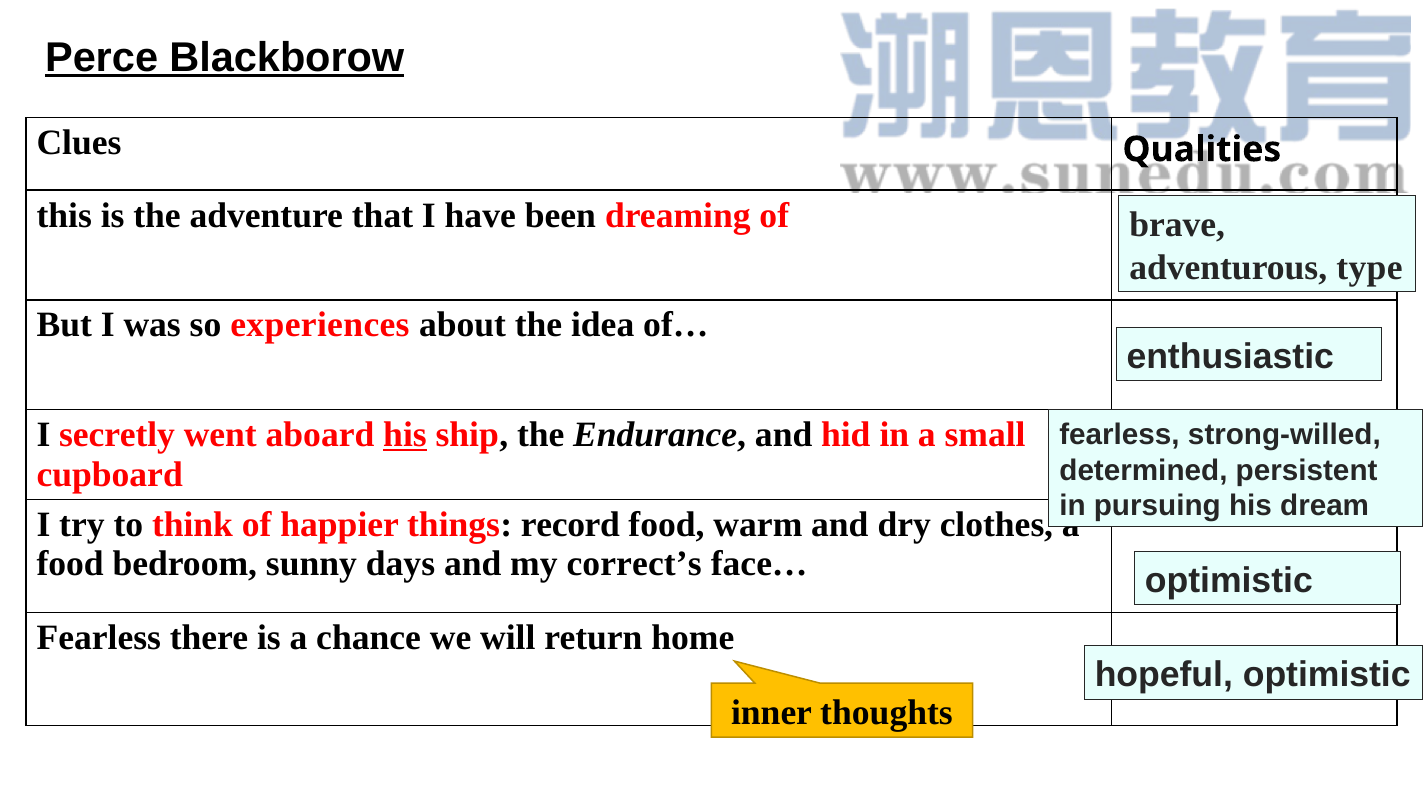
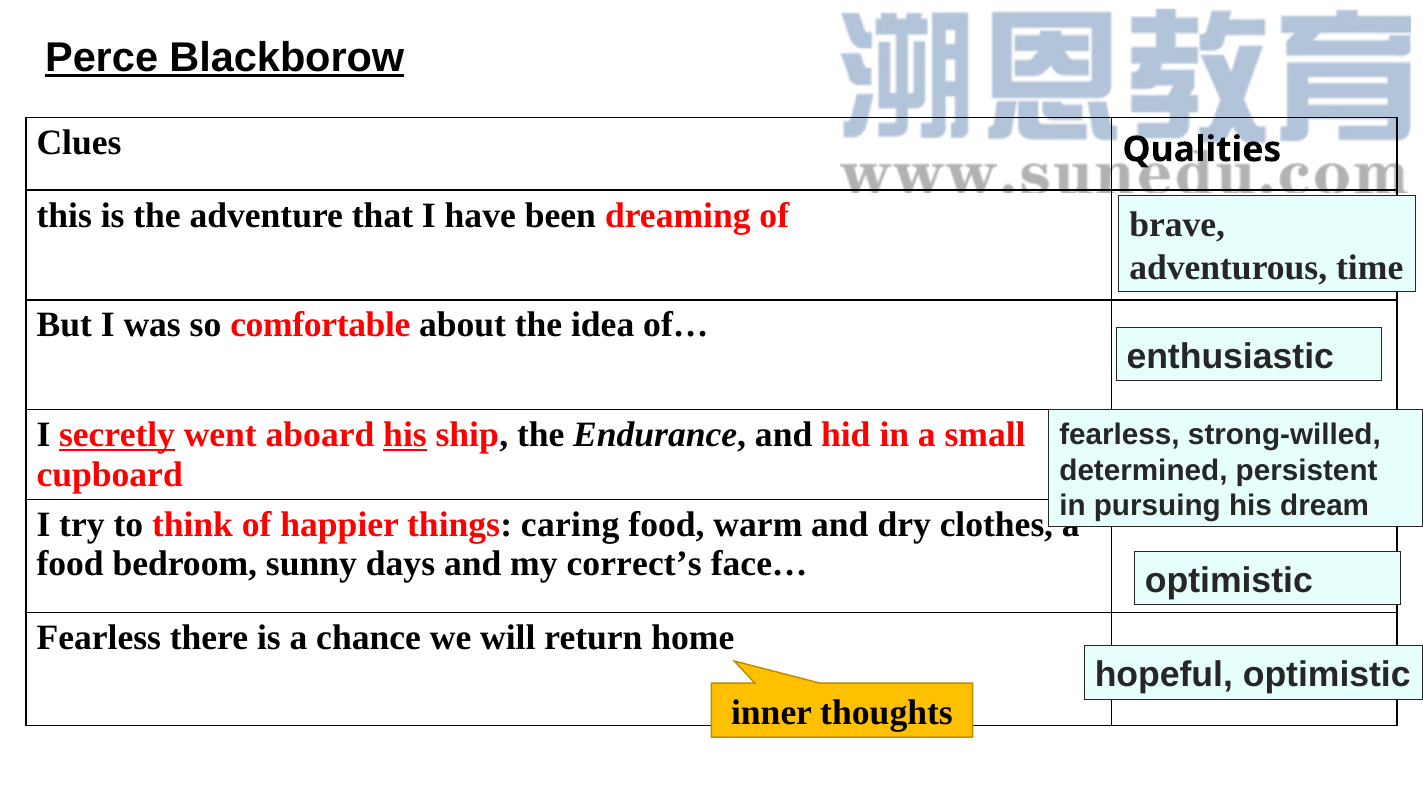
type: type -> time
experiences: experiences -> comfortable
secretly underline: none -> present
record: record -> caring
